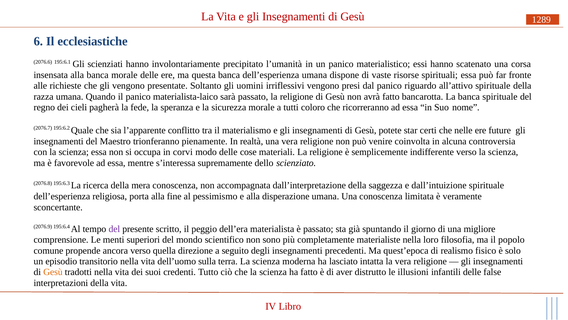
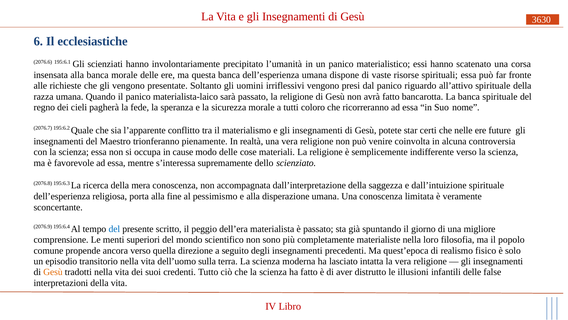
1289: 1289 -> 3630
corvi: corvi -> cause
del at (114, 229) colour: purple -> blue
